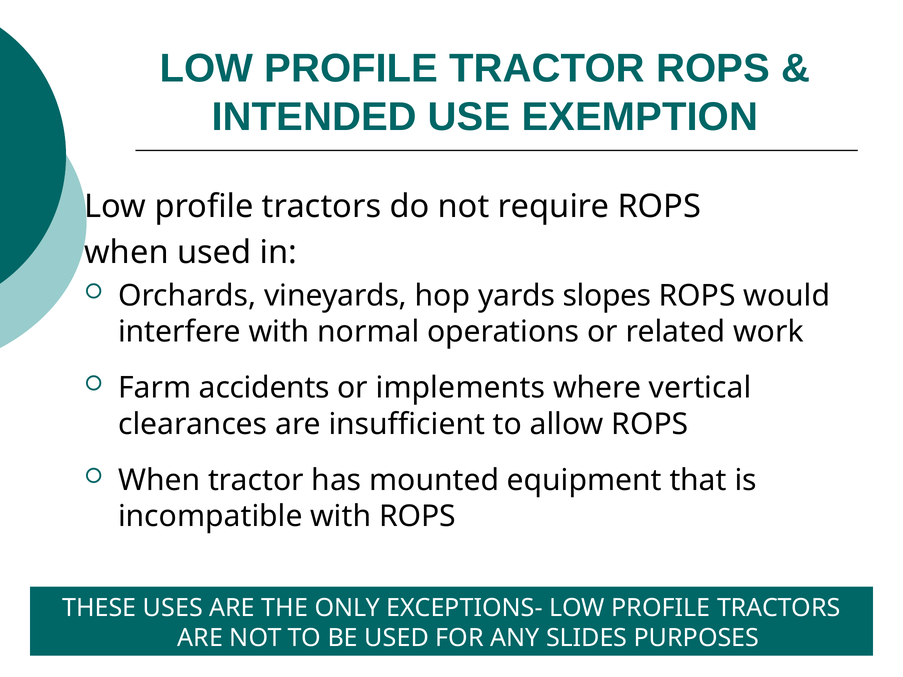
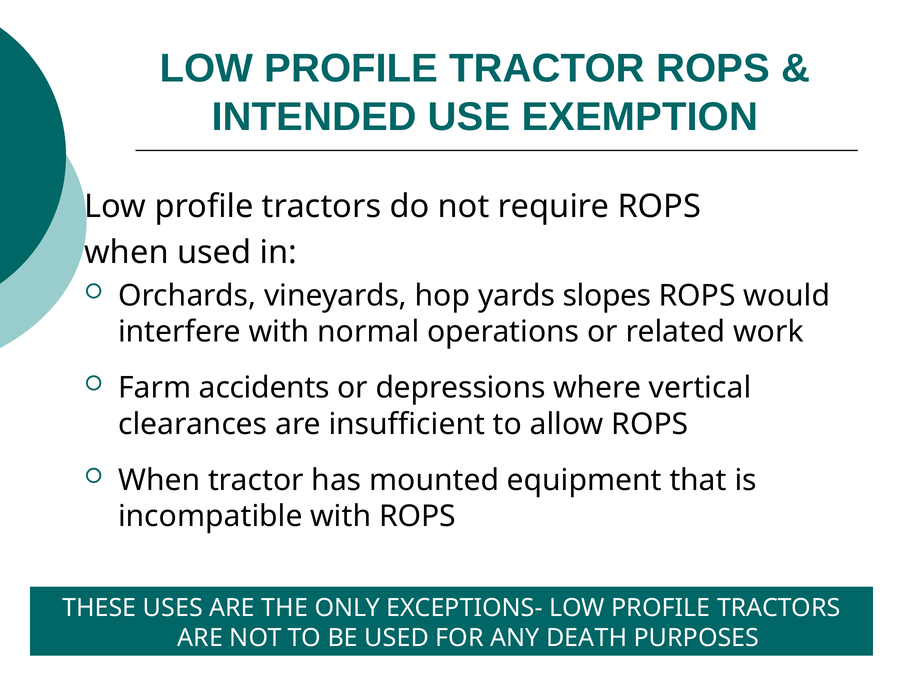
implements: implements -> depressions
SLIDES: SLIDES -> DEATH
